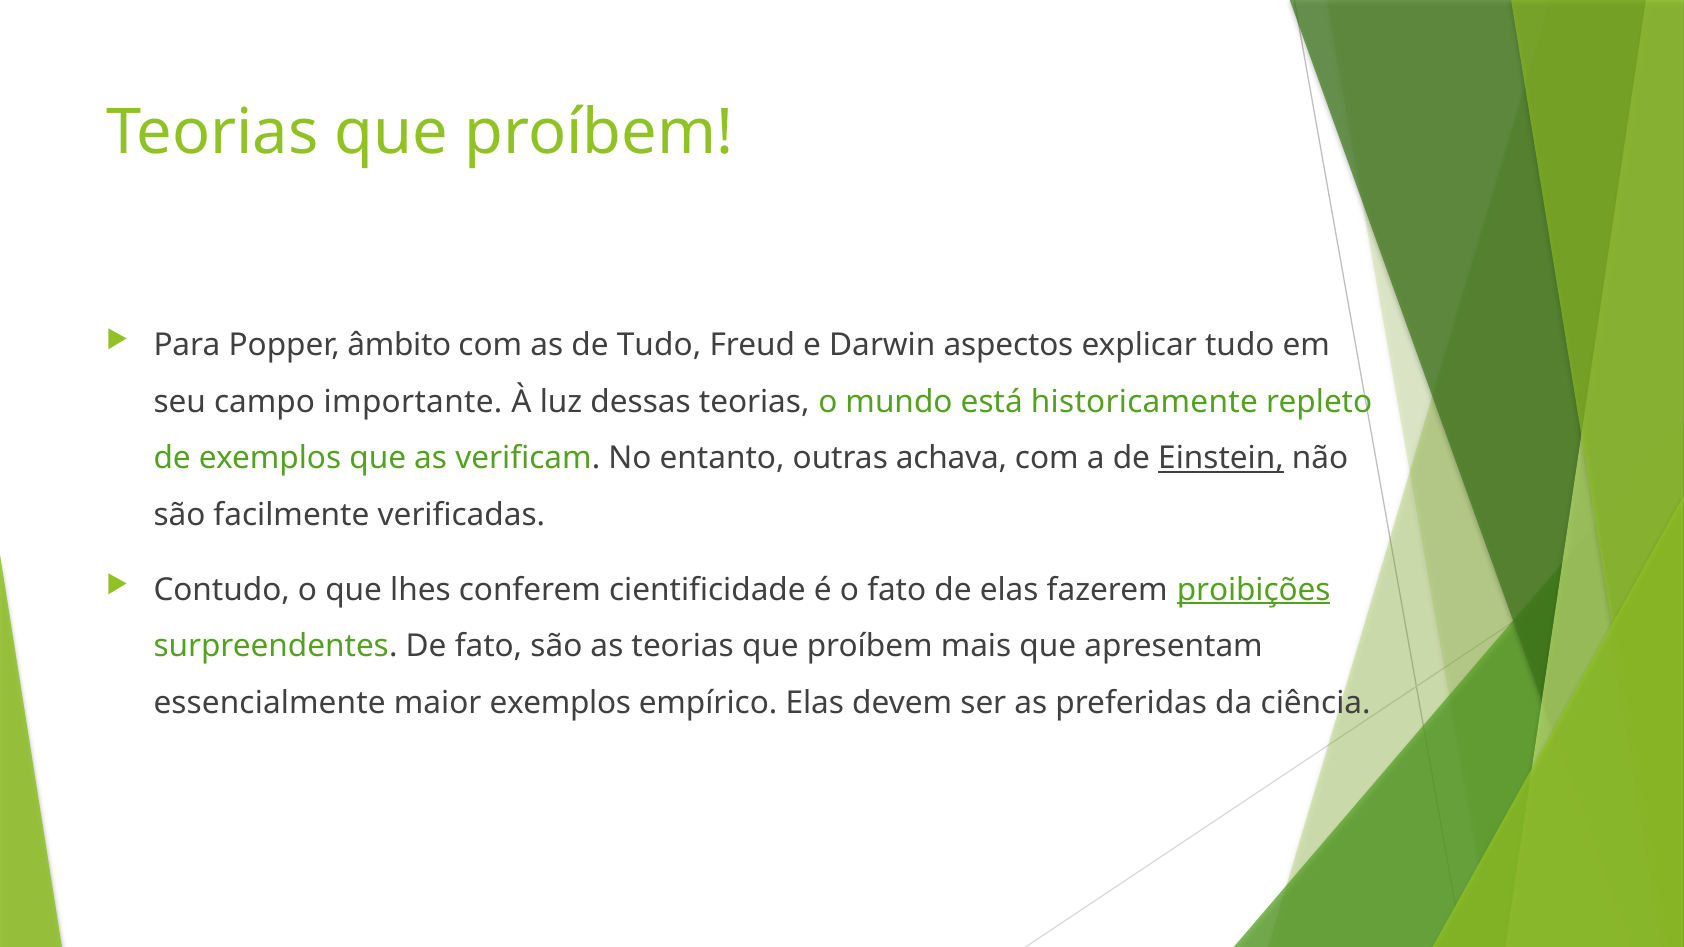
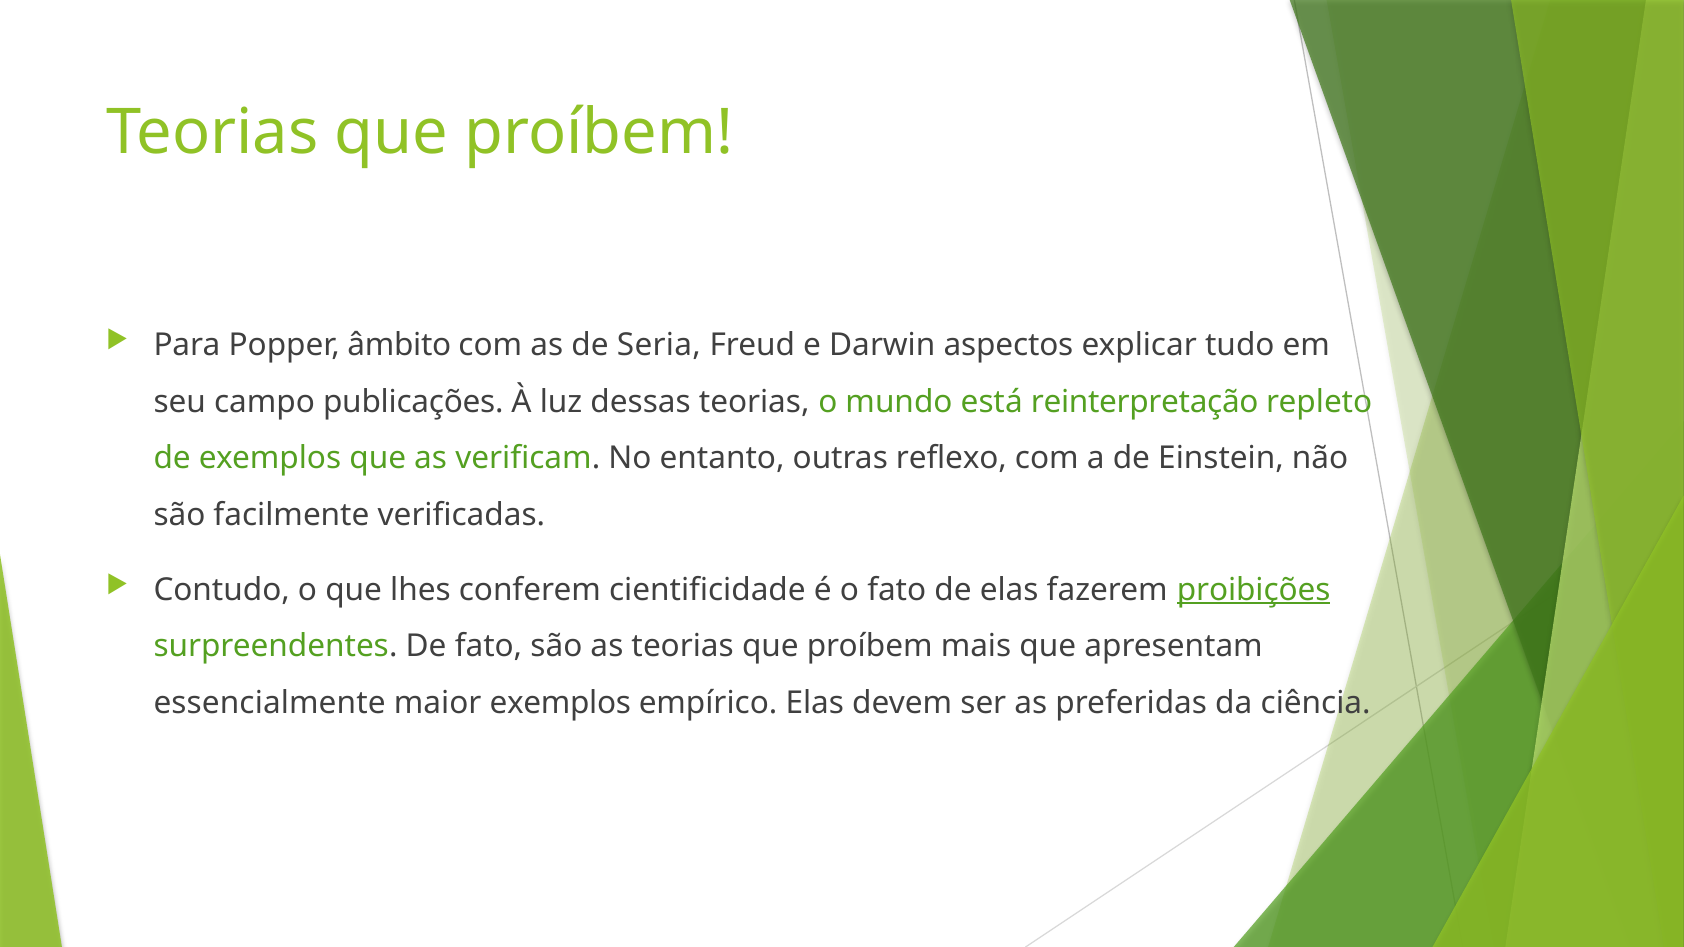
de Tudo: Tudo -> Seria
importante: importante -> publicações
historicamente: historicamente -> reinterpretação
achava: achava -> reflexo
Einstein underline: present -> none
